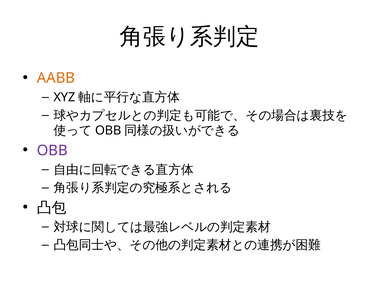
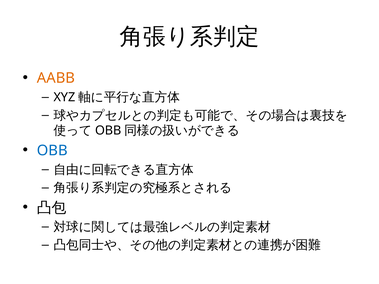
OBB at (52, 151) colour: purple -> blue
